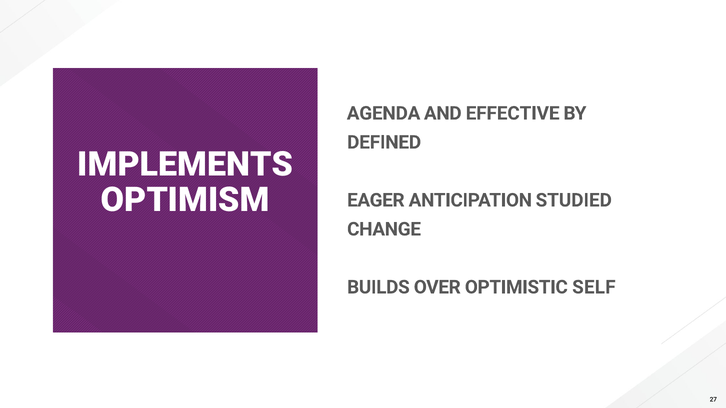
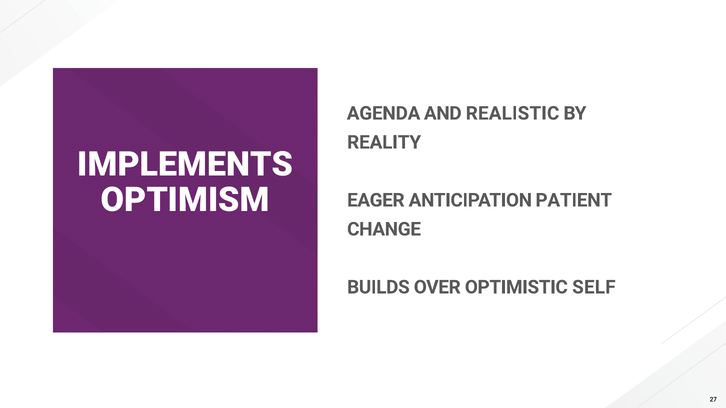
EFFECTIVE: EFFECTIVE -> REALISTIC
DEFINED: DEFINED -> REALITY
STUDIED: STUDIED -> PATIENT
